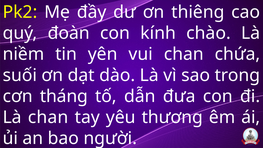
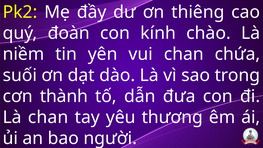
tháng: tháng -> thành
